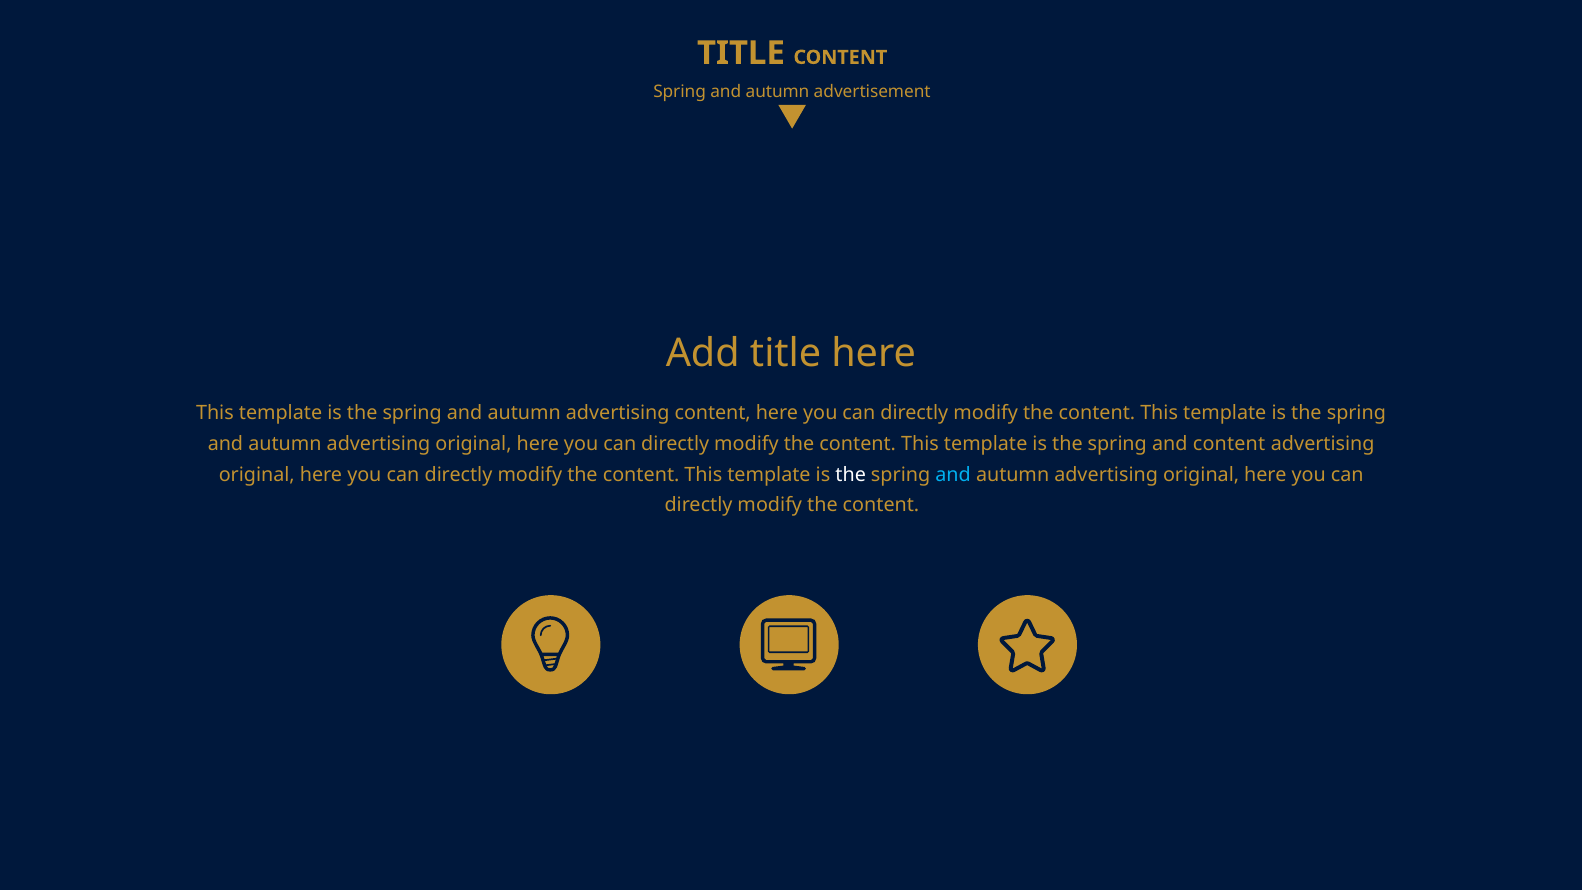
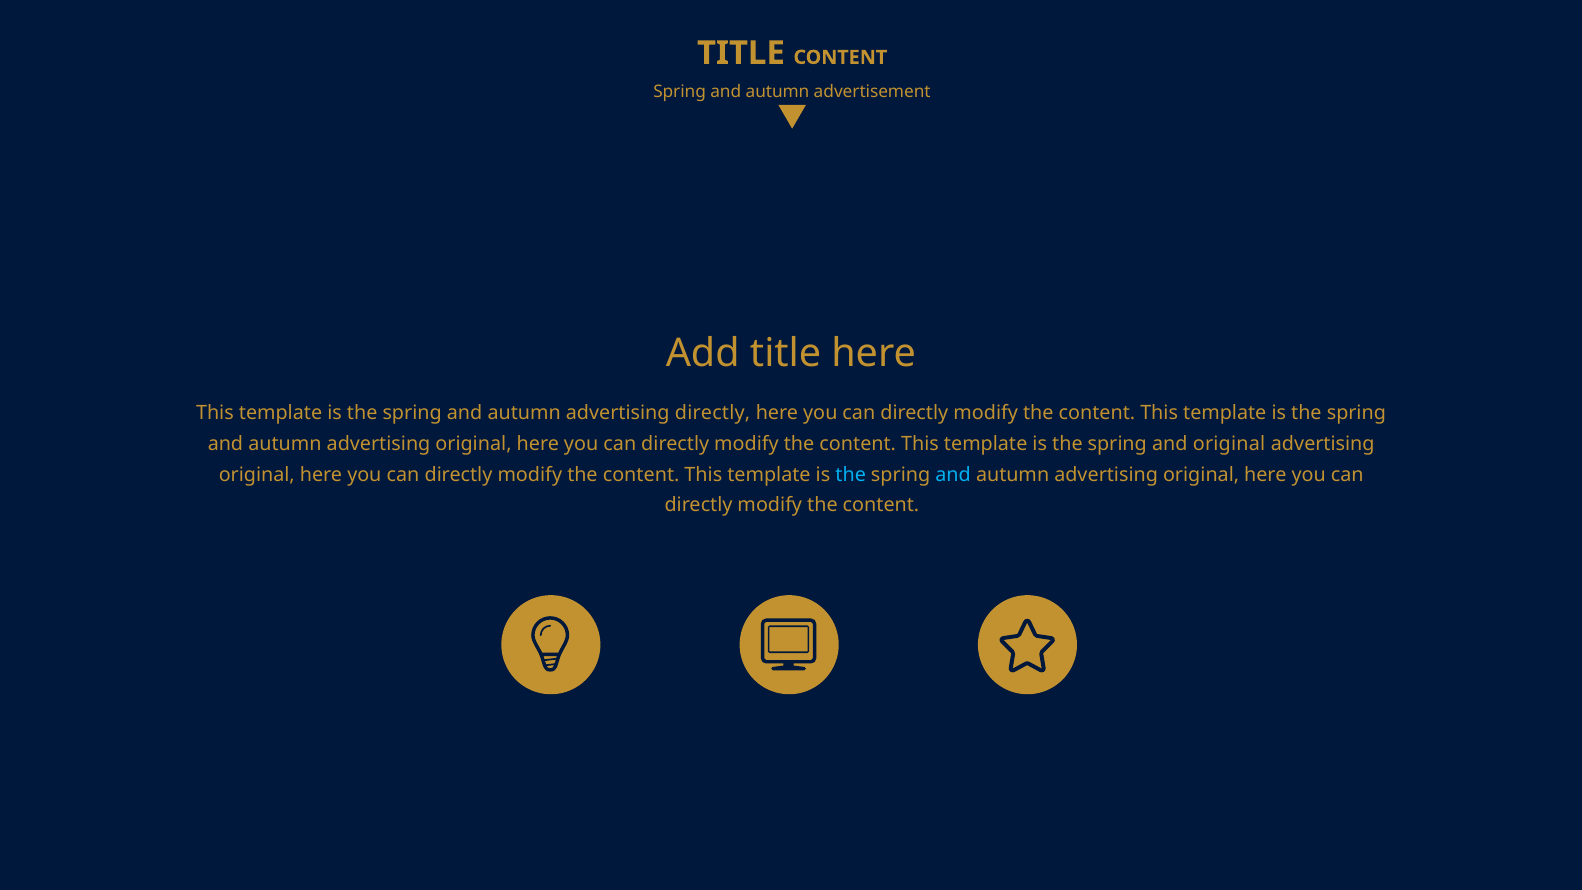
advertising content: content -> directly
and content: content -> original
the at (851, 475) colour: white -> light blue
